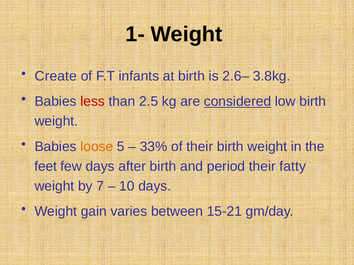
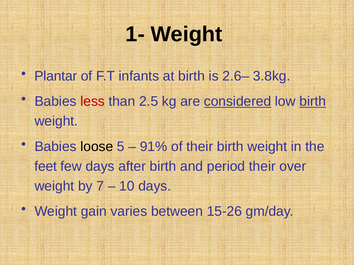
Create: Create -> Plantar
birth at (313, 102) underline: none -> present
loose colour: orange -> black
33%: 33% -> 91%
fatty: fatty -> over
15-21: 15-21 -> 15-26
